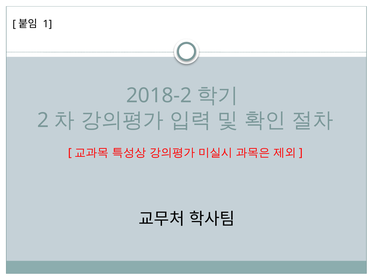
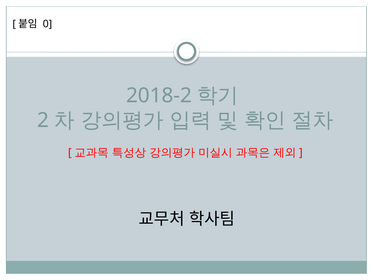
1: 1 -> 0
